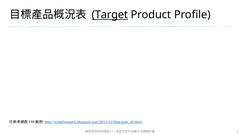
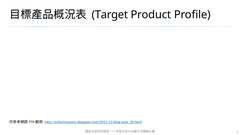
Target underline: present -> none
